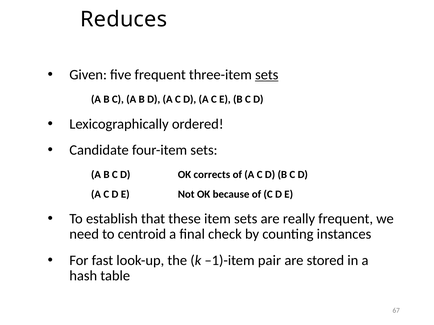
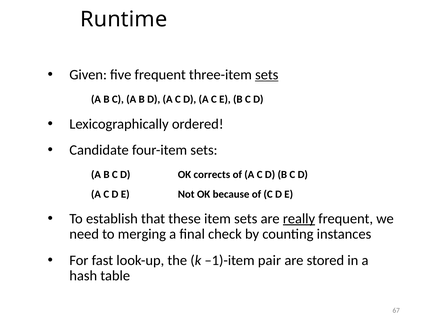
Reduces: Reduces -> Runtime
really underline: none -> present
centroid: centroid -> merging
